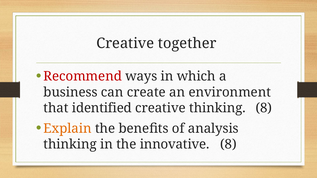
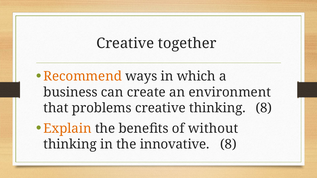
Recommend colour: red -> orange
identified: identified -> problems
analysis: analysis -> without
